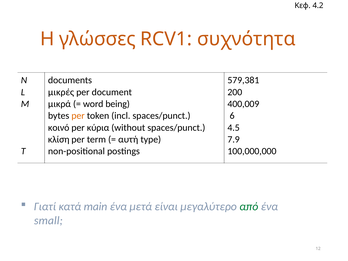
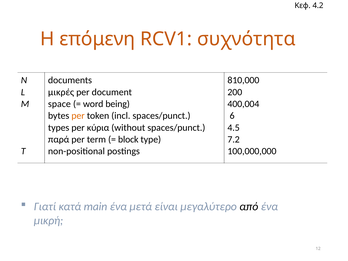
γλώσσες: γλώσσες -> επόμενη
579,381: 579,381 -> 810,000
μικρά: μικρά -> space
400,009: 400,009 -> 400,004
κοινό: κοινό -> types
κλίση: κλίση -> παρά
αυτή: αυτή -> block
7.9: 7.9 -> 7.2
από colour: green -> black
small: small -> μικρή
